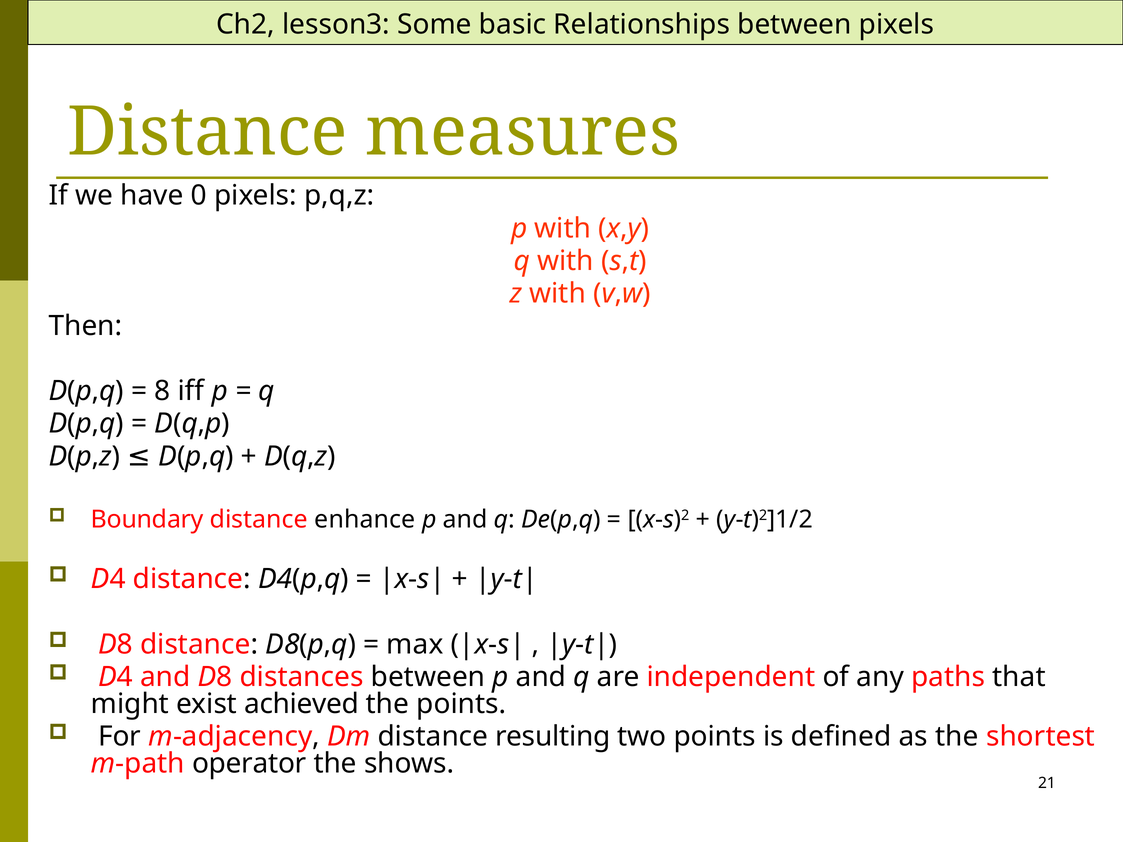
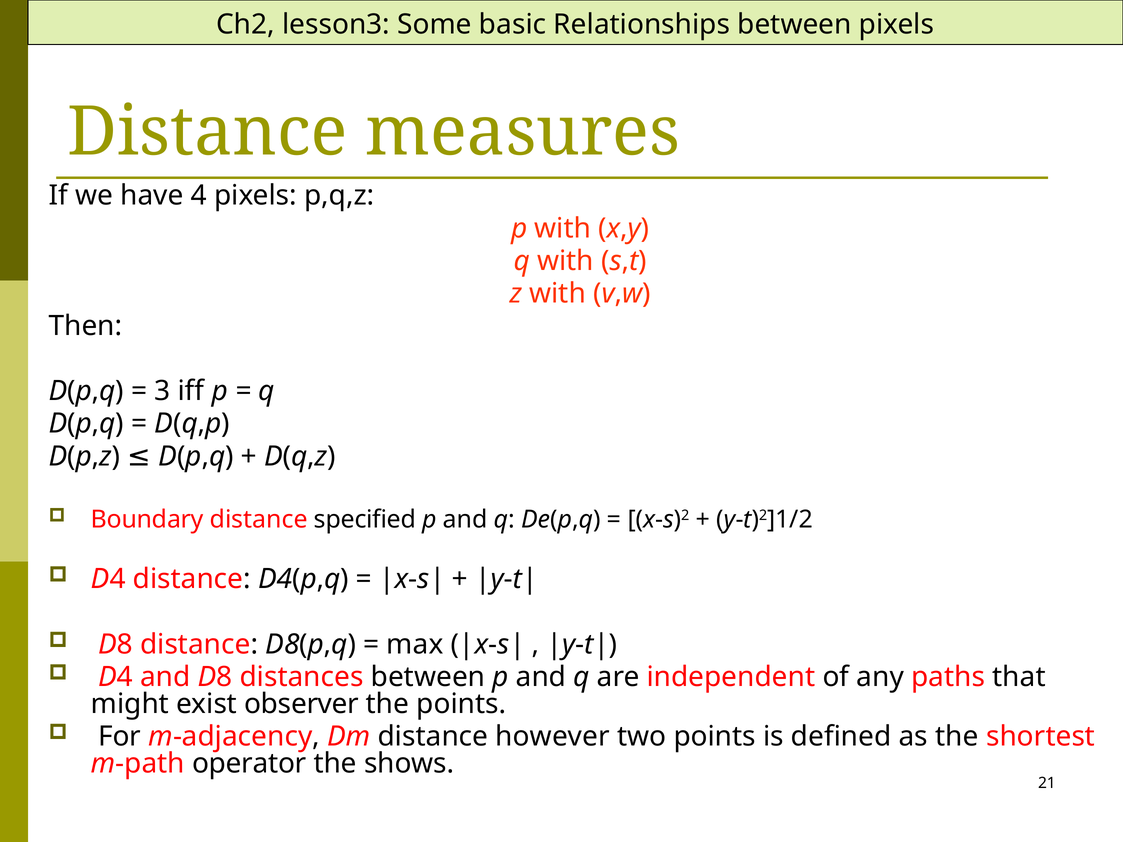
0: 0 -> 4
8: 8 -> 3
enhance: enhance -> specified
achieved: achieved -> observer
resulting: resulting -> however
